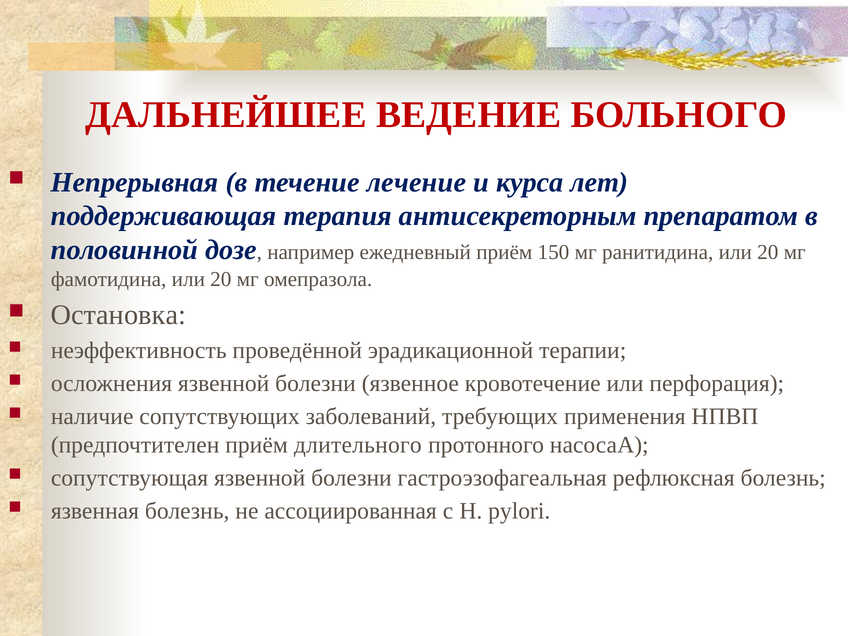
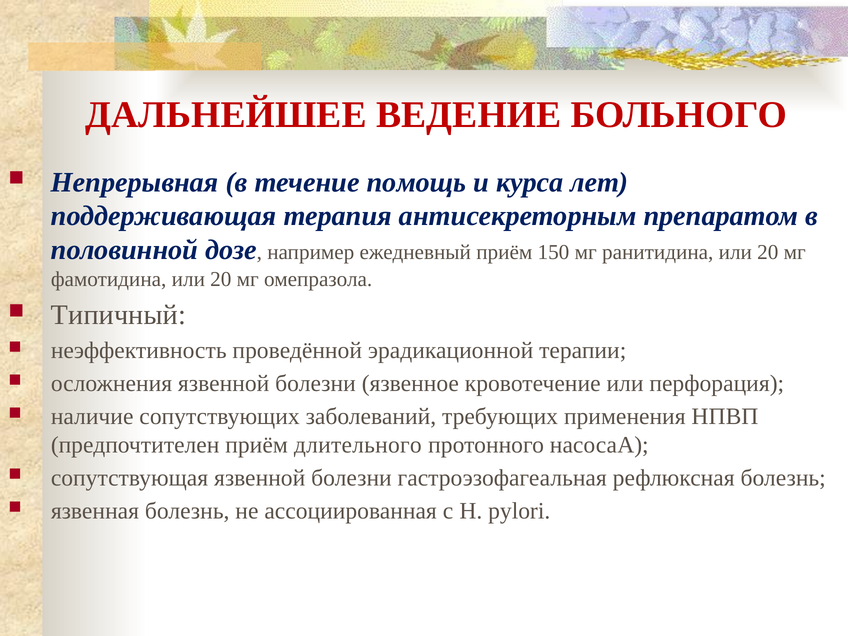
лечение: лечение -> помощь
Остановка: Остановка -> Типичный
